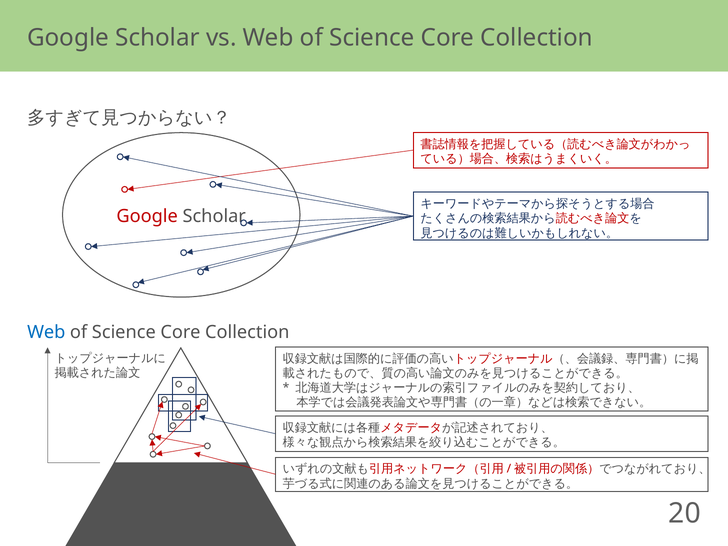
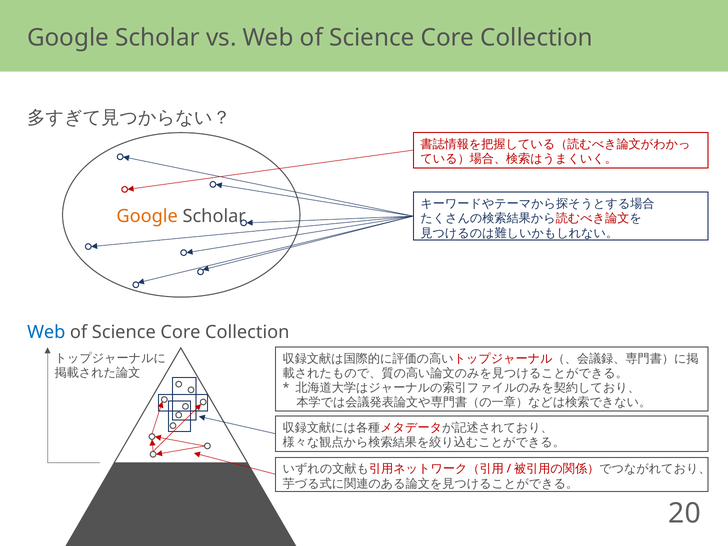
Google at (147, 216) colour: red -> orange
